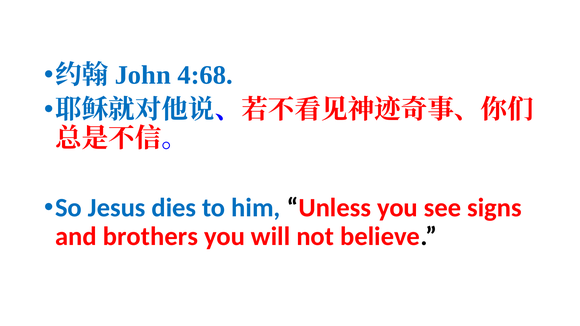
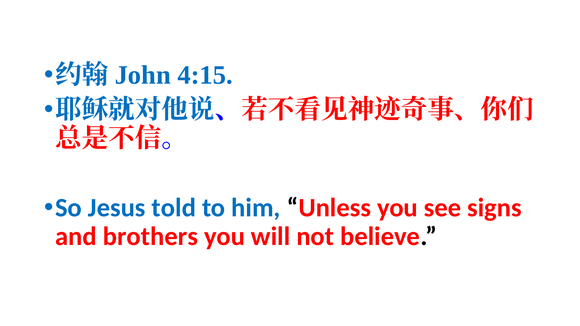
4:68: 4:68 -> 4:15
dies: dies -> told
